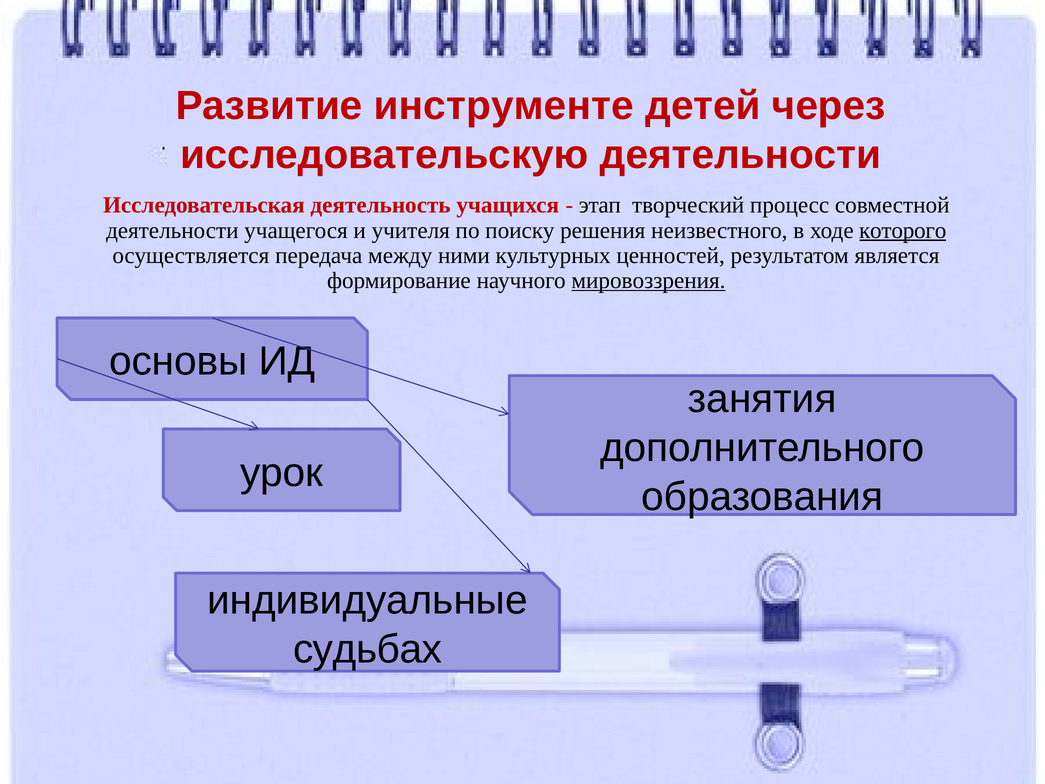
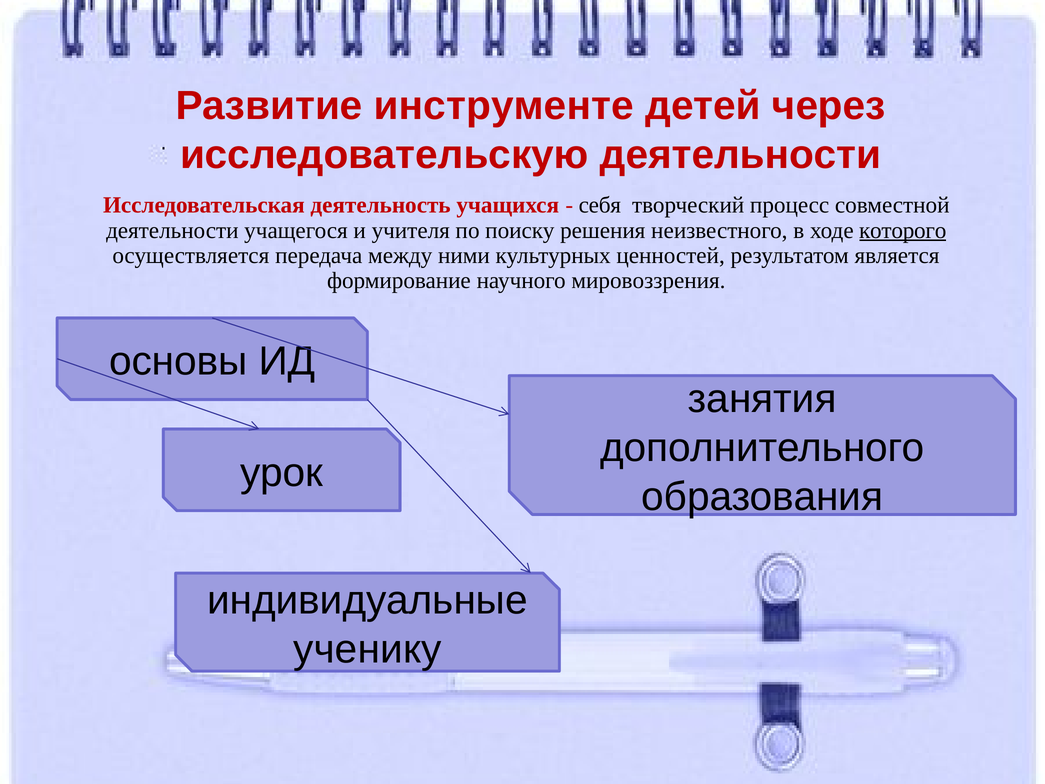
этап: этап -> себя
мировоззрения underline: present -> none
судьбах: судьбах -> ученику
